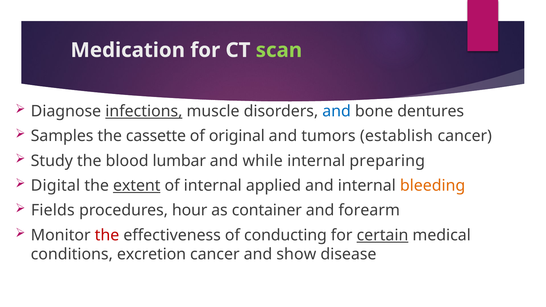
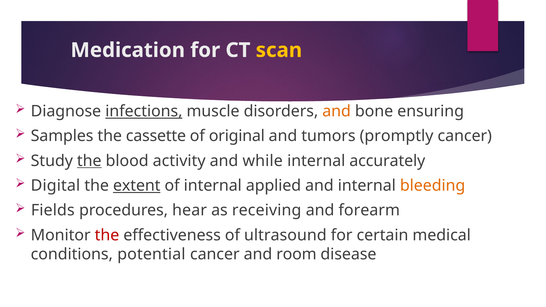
scan colour: light green -> yellow
and at (337, 111) colour: blue -> orange
dentures: dentures -> ensuring
establish: establish -> promptly
the at (89, 161) underline: none -> present
lumbar: lumbar -> activity
preparing: preparing -> accurately
hour: hour -> hear
container: container -> receiving
conducting: conducting -> ultrasound
certain underline: present -> none
excretion: excretion -> potential
show: show -> room
